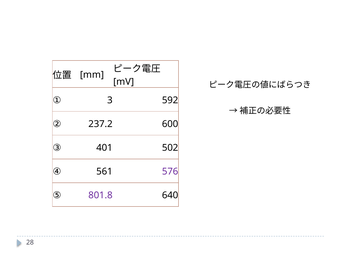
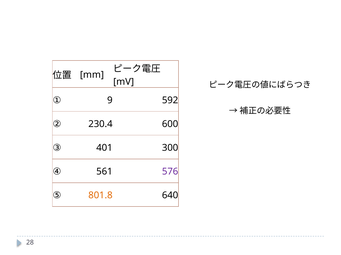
3: 3 -> 9
237.2: 237.2 -> 230.4
502: 502 -> 300
801.8 colour: purple -> orange
